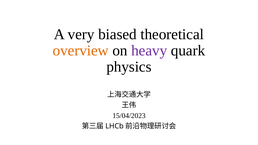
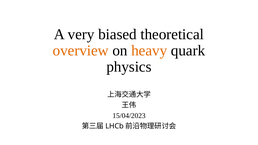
heavy colour: purple -> orange
